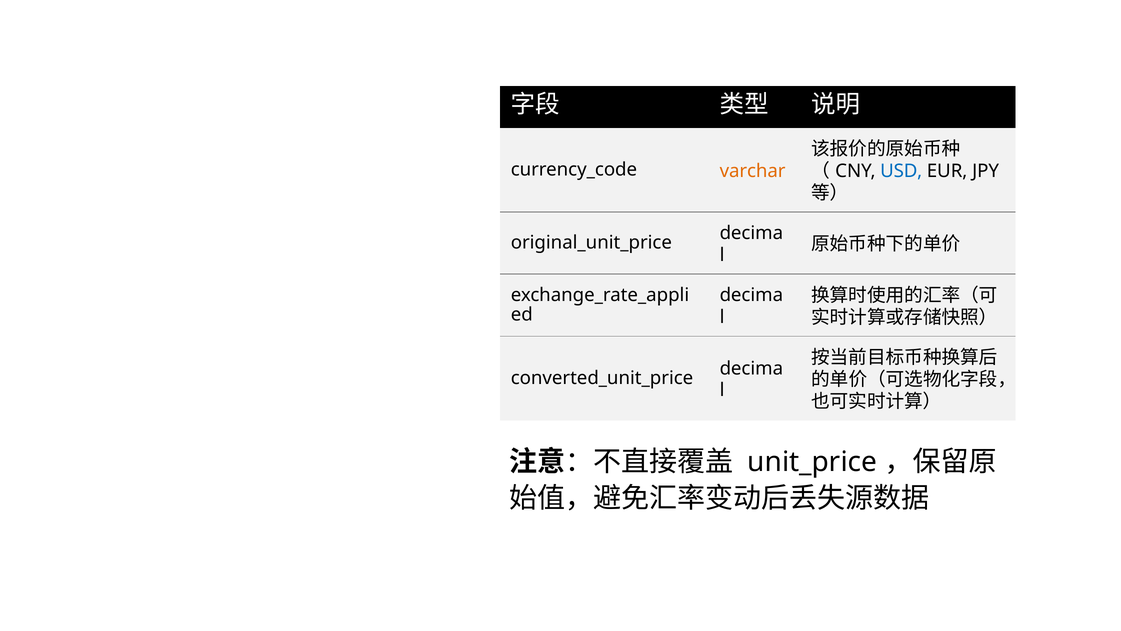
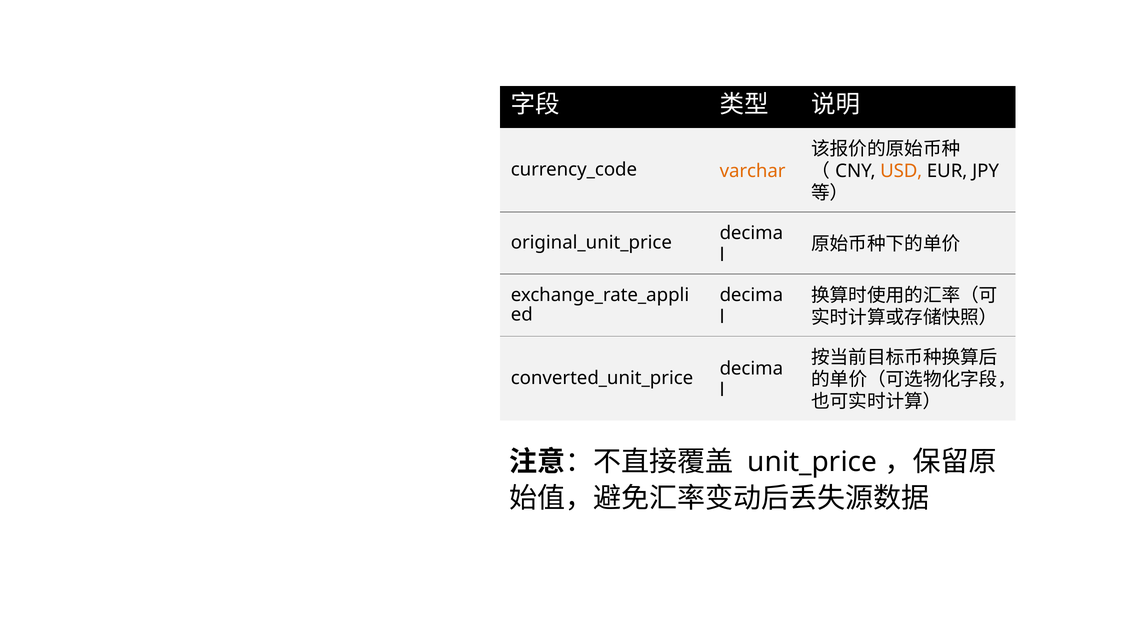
USD colour: blue -> orange
